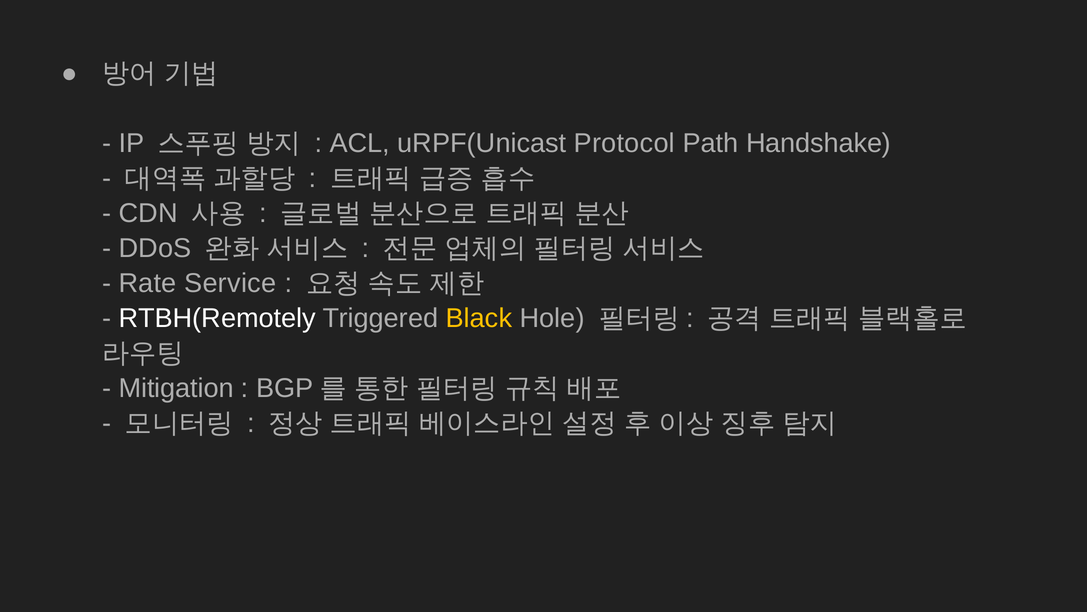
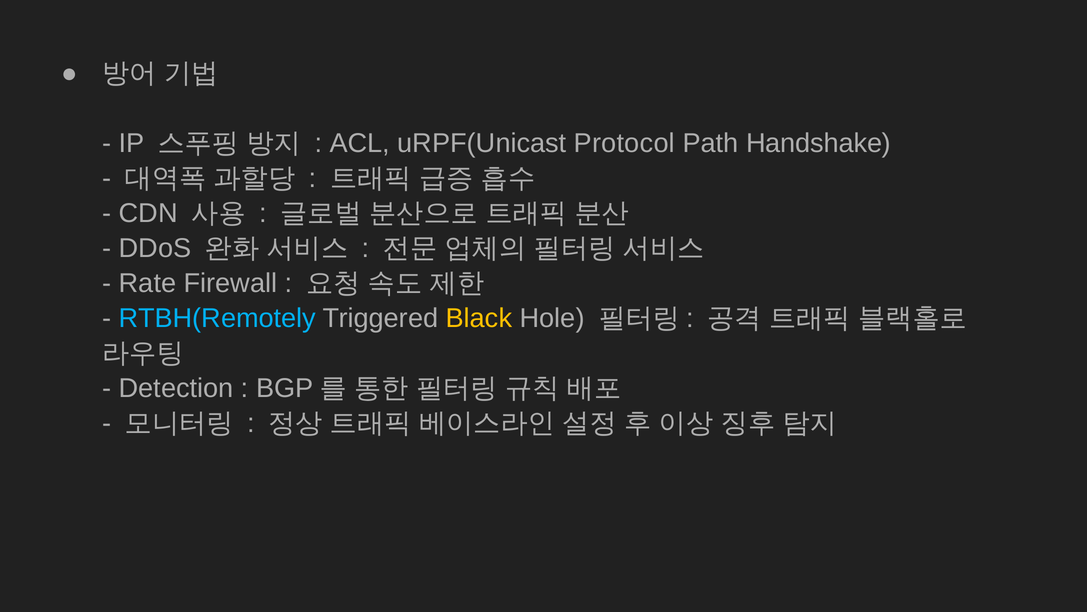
Service: Service -> Firewall
RTBH(Remotely colour: white -> light blue
Mitigation: Mitigation -> Detection
